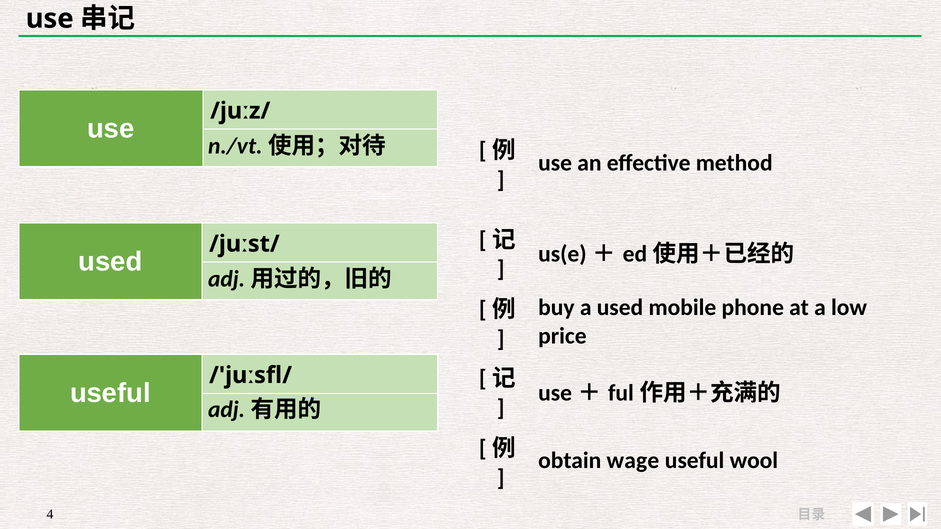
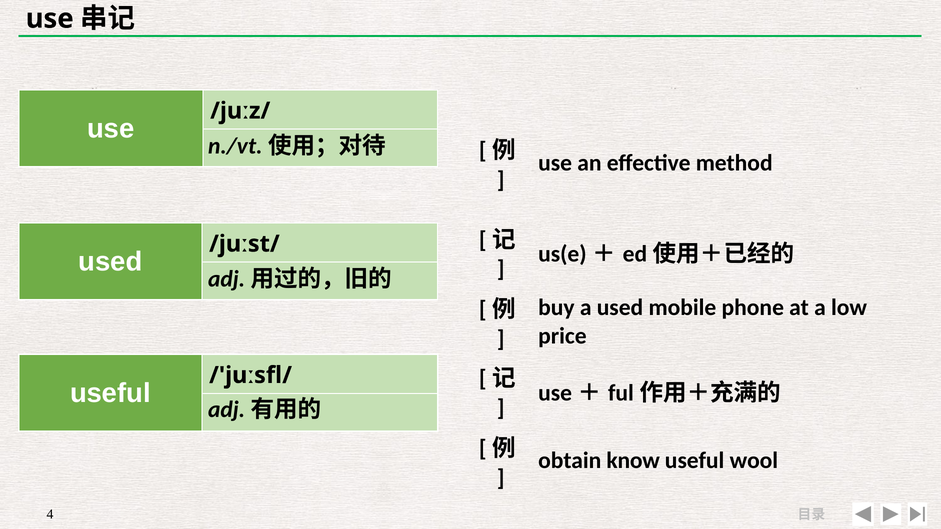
wage: wage -> know
